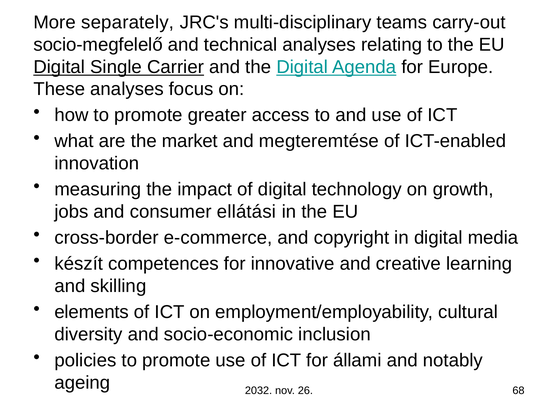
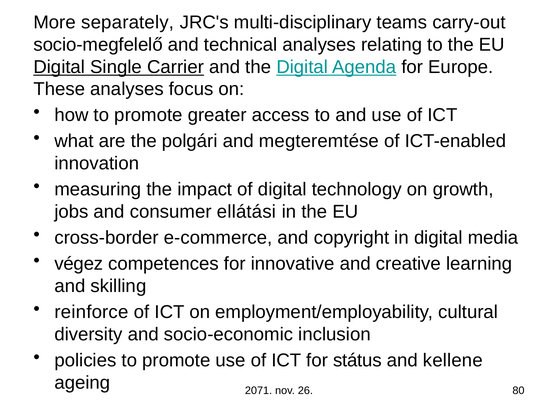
market: market -> polgári
készít: készít -> végez
elements: elements -> reinforce
állami: állami -> státus
notably: notably -> kellene
2032: 2032 -> 2071
68: 68 -> 80
